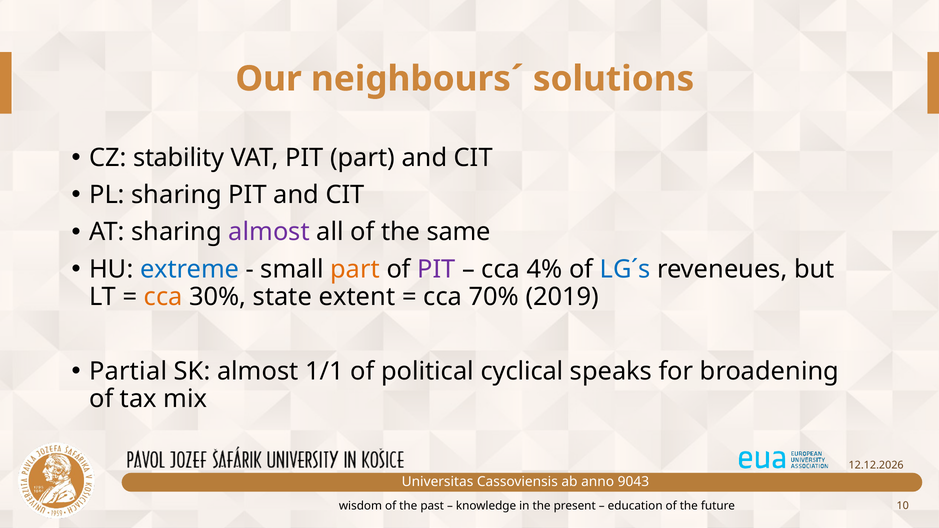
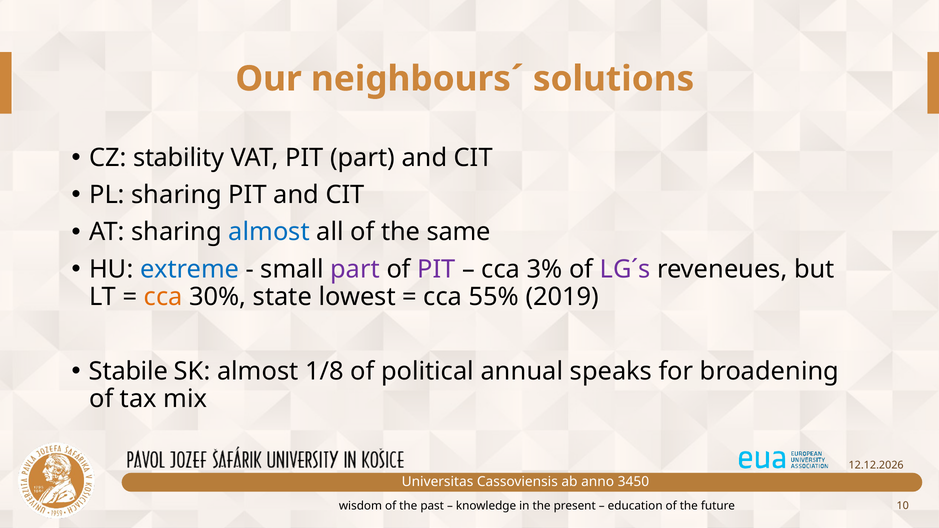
almost at (269, 232) colour: purple -> blue
part at (355, 269) colour: orange -> purple
4%: 4% -> 3%
LG´s colour: blue -> purple
extent: extent -> lowest
70%: 70% -> 55%
Partial: Partial -> Stabile
1/1: 1/1 -> 1/8
cyclical: cyclical -> annual
9043: 9043 -> 3450
